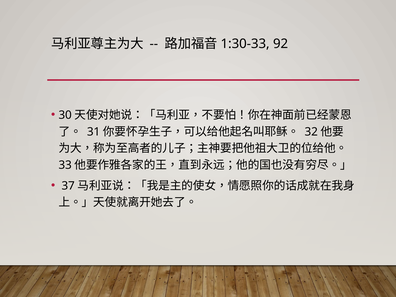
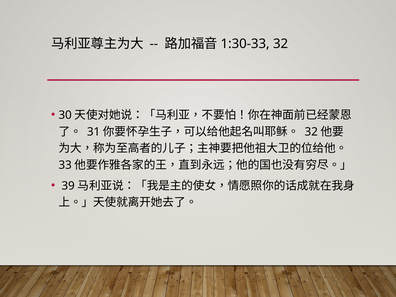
92 at (281, 44): 92 -> 32
37: 37 -> 39
